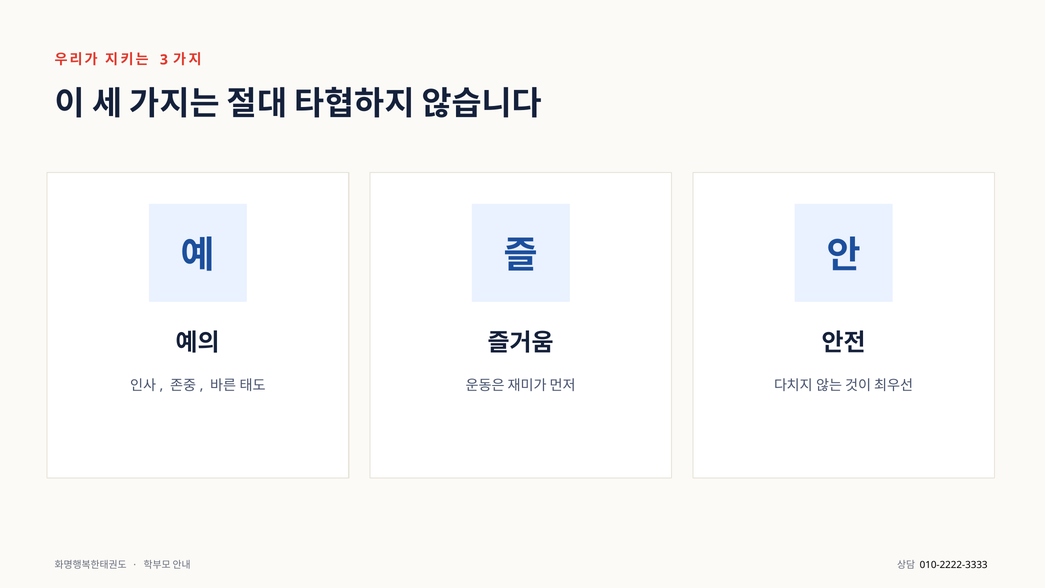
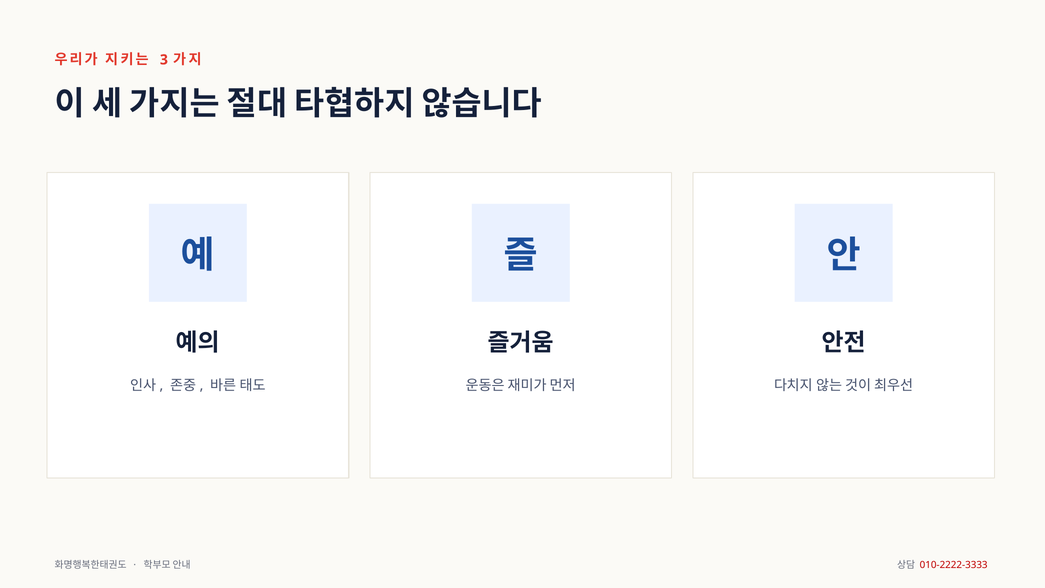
010-2222-3333 colour: black -> red
